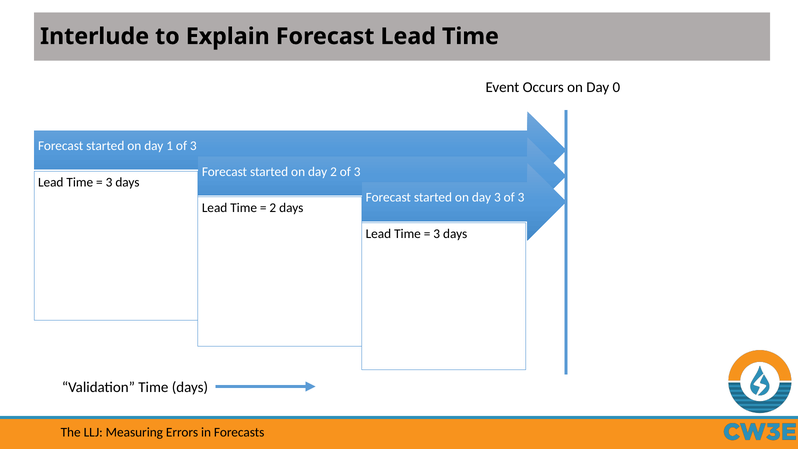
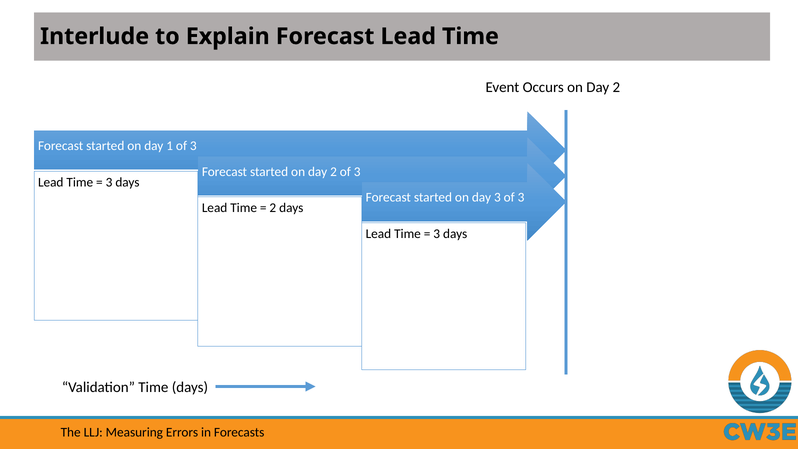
Occurs on Day 0: 0 -> 2
